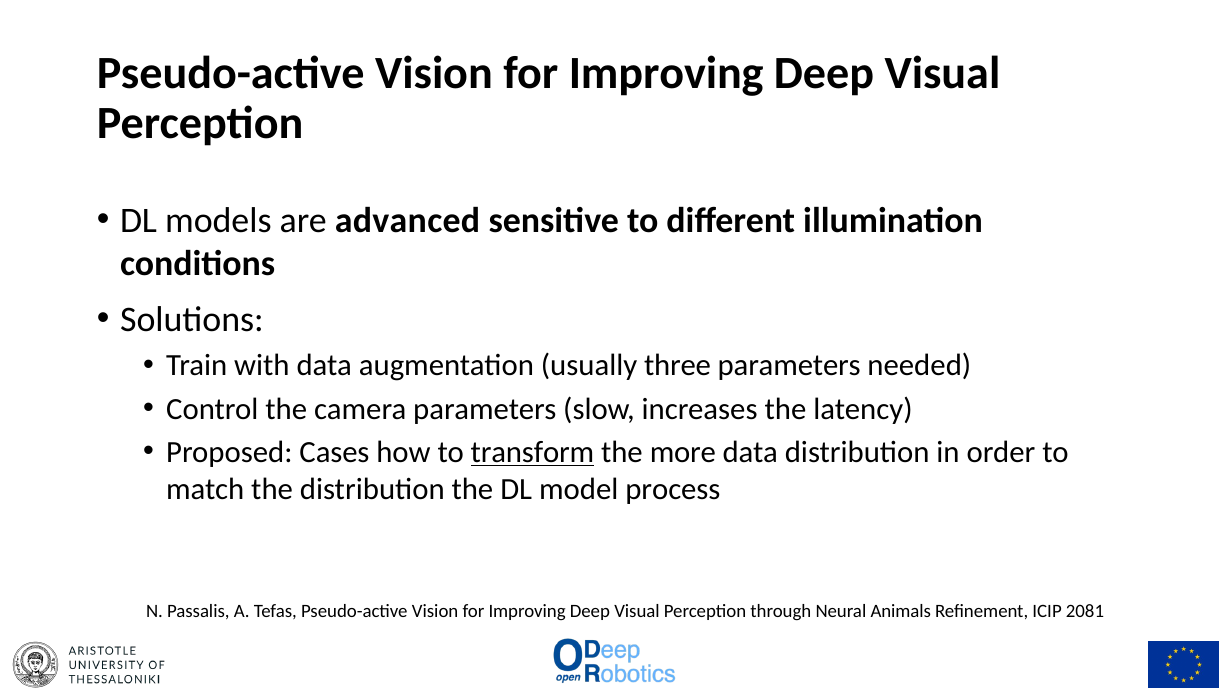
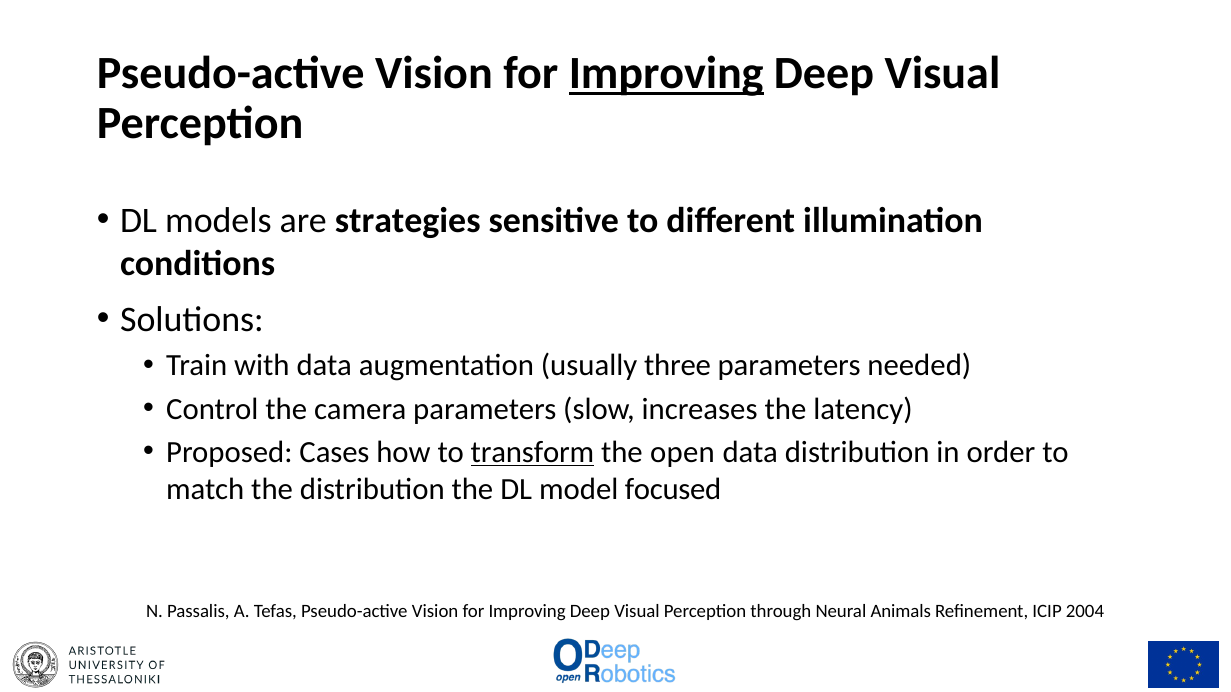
Improving at (666, 74) underline: none -> present
advanced: advanced -> strategies
more: more -> open
process: process -> focused
2081: 2081 -> 2004
